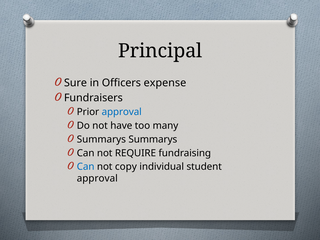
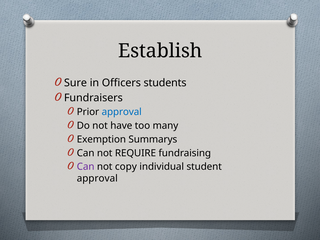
Principal: Principal -> Establish
expense: expense -> students
Summarys at (101, 139): Summarys -> Exemption
Can at (86, 167) colour: blue -> purple
